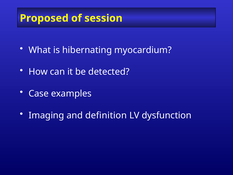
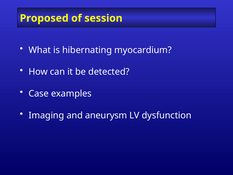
definition: definition -> aneurysm
